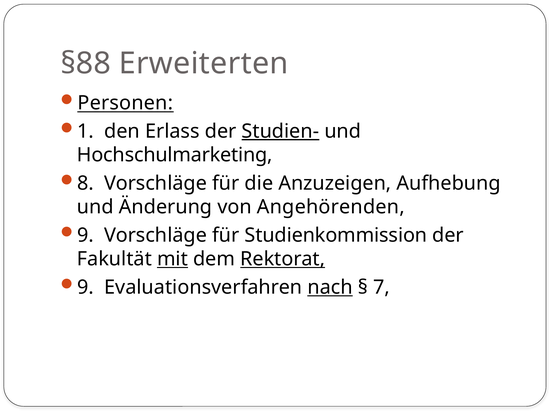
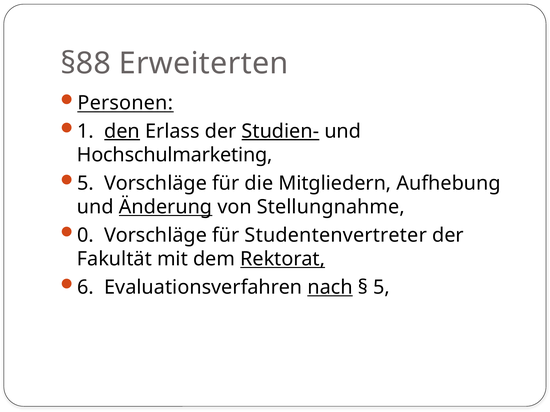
den underline: none -> present
8 at (86, 183): 8 -> 5
Anzuzeigen: Anzuzeigen -> Mitgliedern
Änderung underline: none -> present
Angehörenden: Angehörenden -> Stellungnahme
9 at (86, 236): 9 -> 0
Studienkommission: Studienkommission -> Studentenvertreter
mit underline: present -> none
9 at (86, 288): 9 -> 6
7 at (382, 288): 7 -> 5
